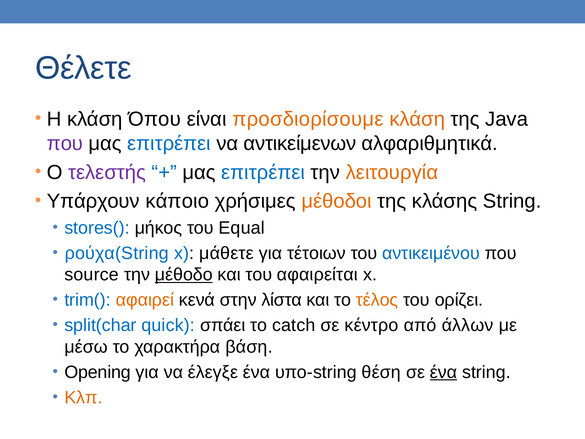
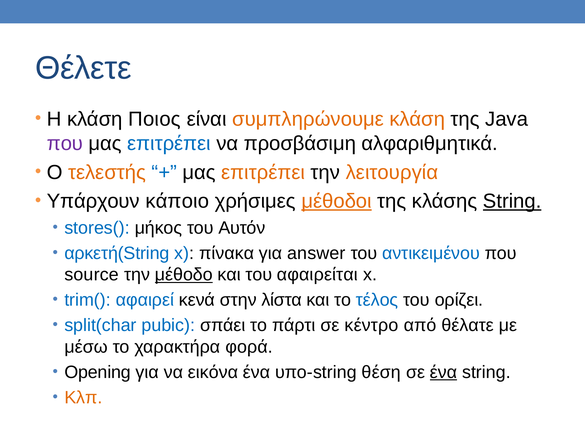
Όπου: Όπου -> Ποιος
προσδιορίσουμε: προσδιορίσουμε -> συμπληρώνουμε
αντικείμενων: αντικείμενων -> προσβάσιμη
τελεστής colour: purple -> orange
επιτρέπει at (263, 172) colour: blue -> orange
μέθοδοι underline: none -> present
String at (512, 201) underline: none -> present
Equal: Equal -> Αυτόν
ρούχα(String: ρούχα(String -> αρκετή(String
μάθετε: μάθετε -> πίνακα
τέτοιων: τέτοιων -> answer
αφαιρεί colour: orange -> blue
τέλος colour: orange -> blue
quick: quick -> pubic
catch: catch -> πάρτι
άλλων: άλλων -> θέλατε
βάση: βάση -> φορά
έλεγξε: έλεγξε -> εικόνα
